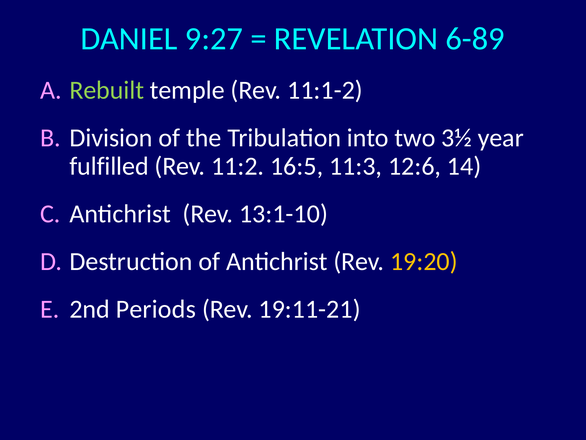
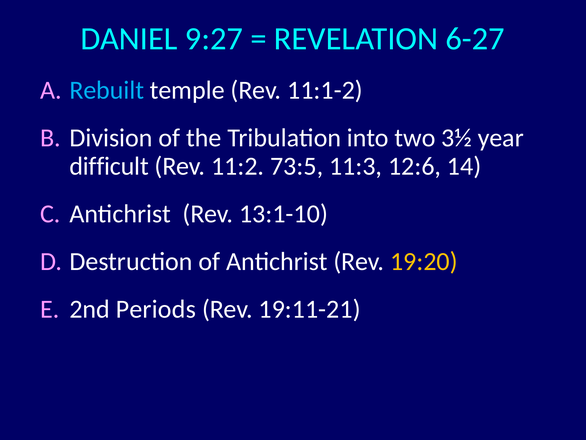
6-89: 6-89 -> 6-27
Rebuilt colour: light green -> light blue
fulfilled: fulfilled -> difficult
16:5: 16:5 -> 73:5
